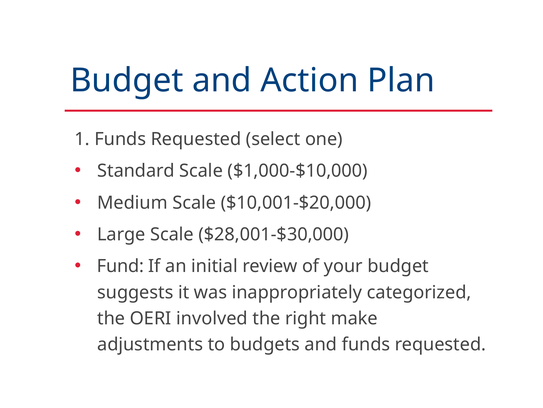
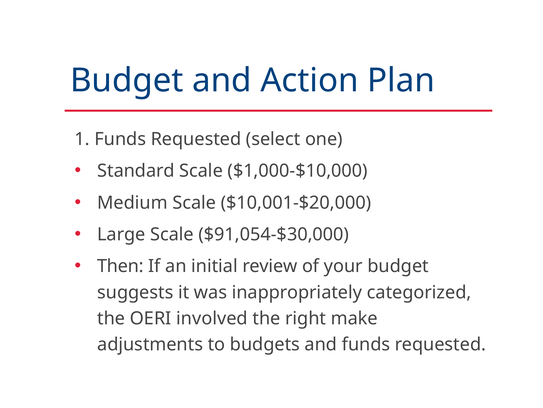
$28,001-$30,000: $28,001-$30,000 -> $91,054-$30,000
Fund: Fund -> Then
